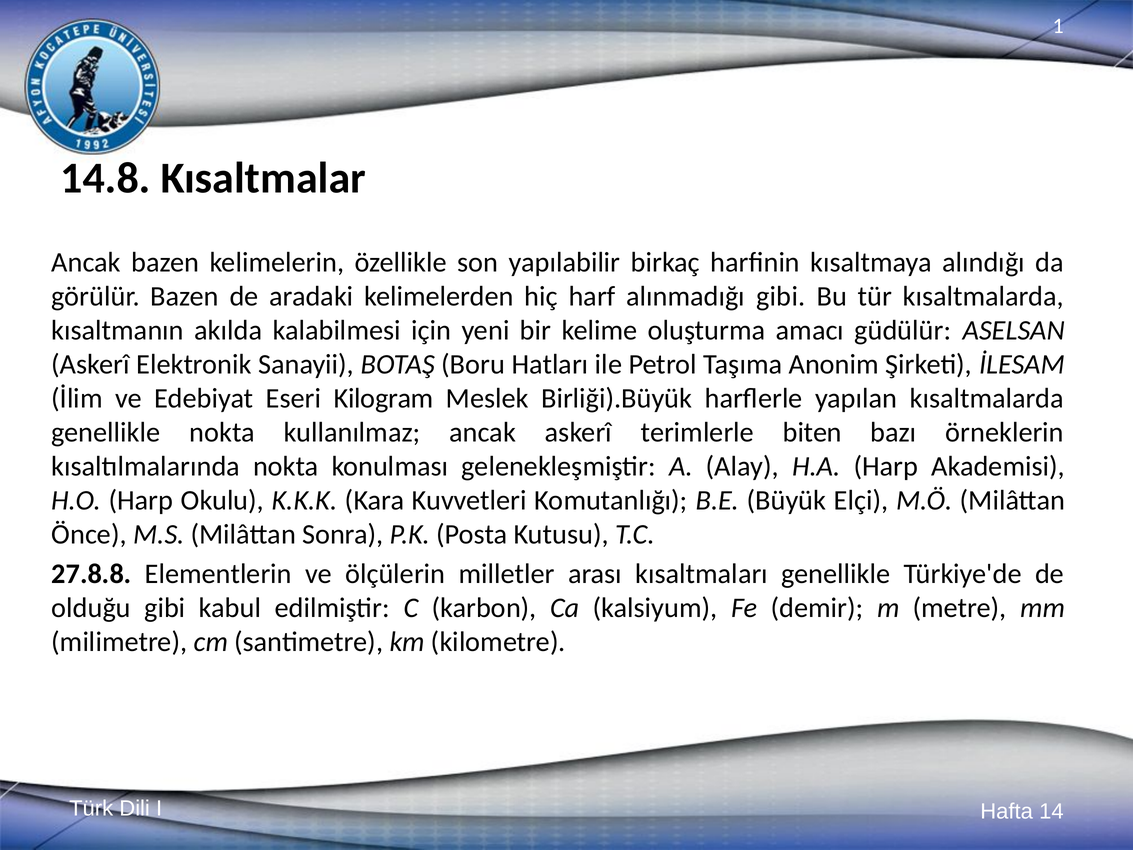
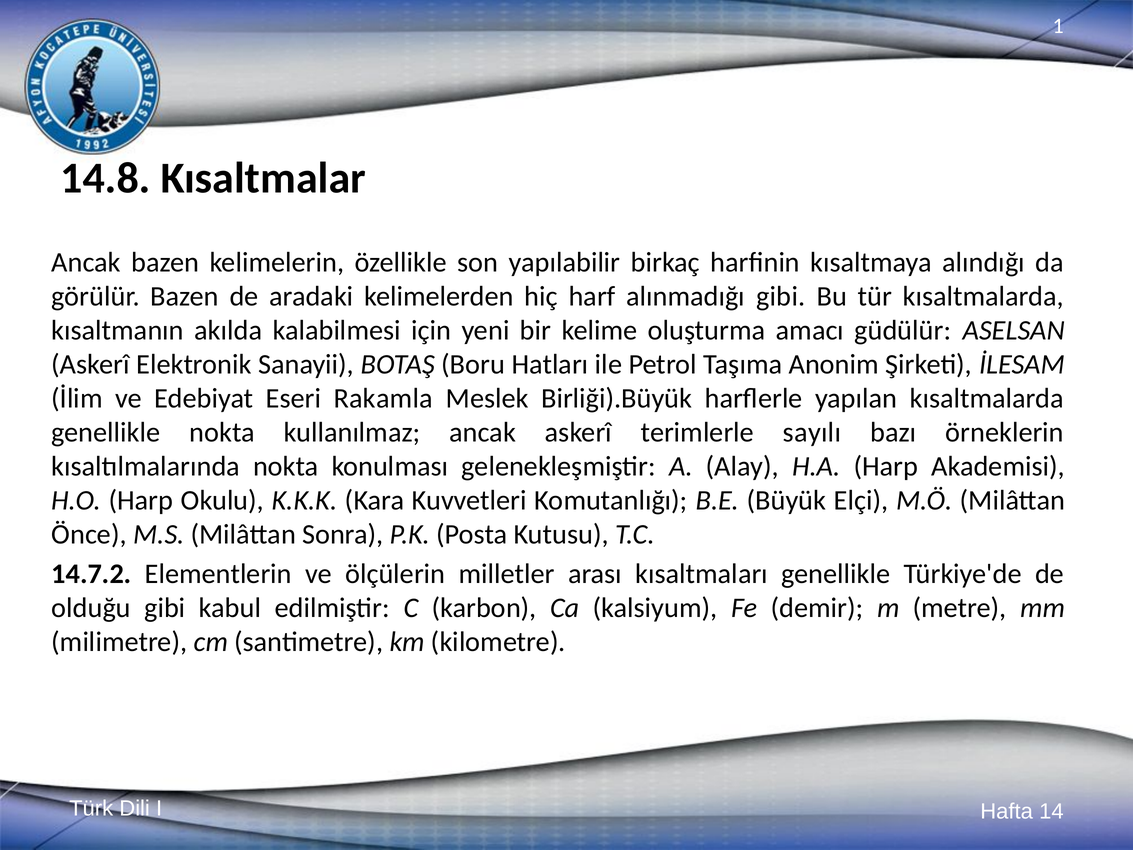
Kilogram: Kilogram -> Rakamla
biten: biten -> sayılı
27.8.8: 27.8.8 -> 14.7.2
